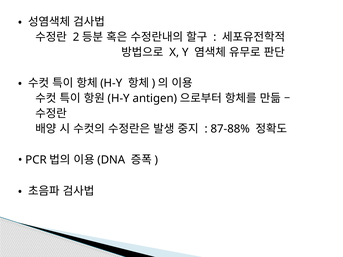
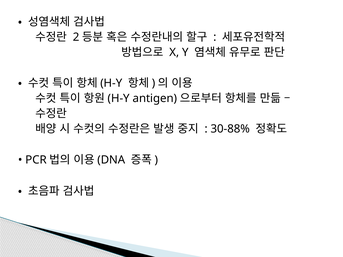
87-88%: 87-88% -> 30-88%
